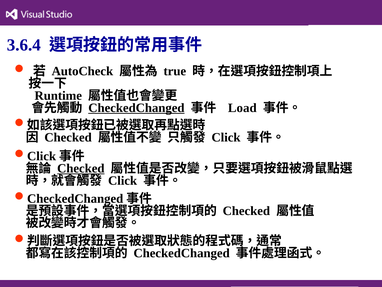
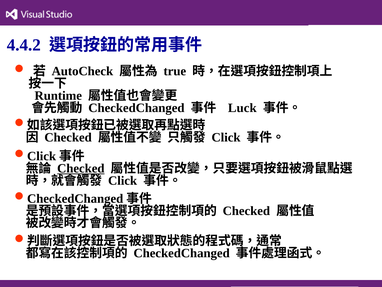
3.6.4: 3.6.4 -> 4.4.2
CheckedChanged at (136, 108) underline: present -> none
Load: Load -> Luck
